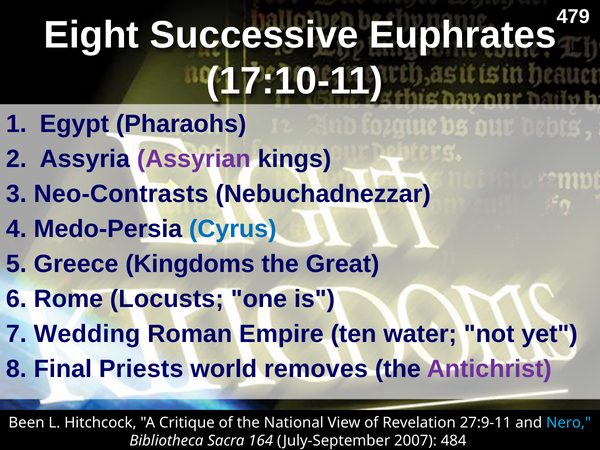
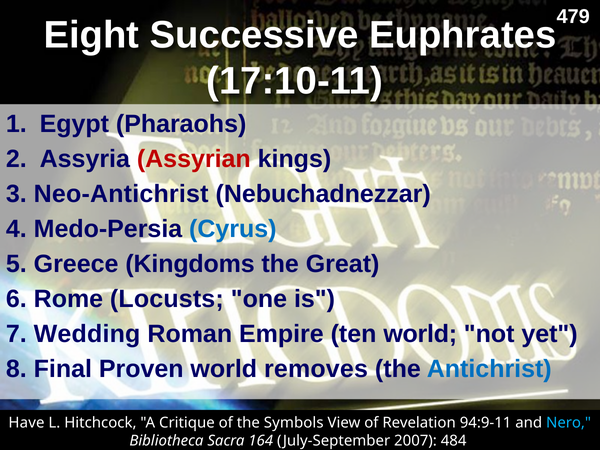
Assyrian colour: purple -> red
Neo-Contrasts: Neo-Contrasts -> Neo-Antichrist
ten water: water -> world
Priests: Priests -> Proven
Antichrist colour: purple -> blue
Been: Been -> Have
National: National -> Symbols
27:9-11: 27:9-11 -> 94:9-11
